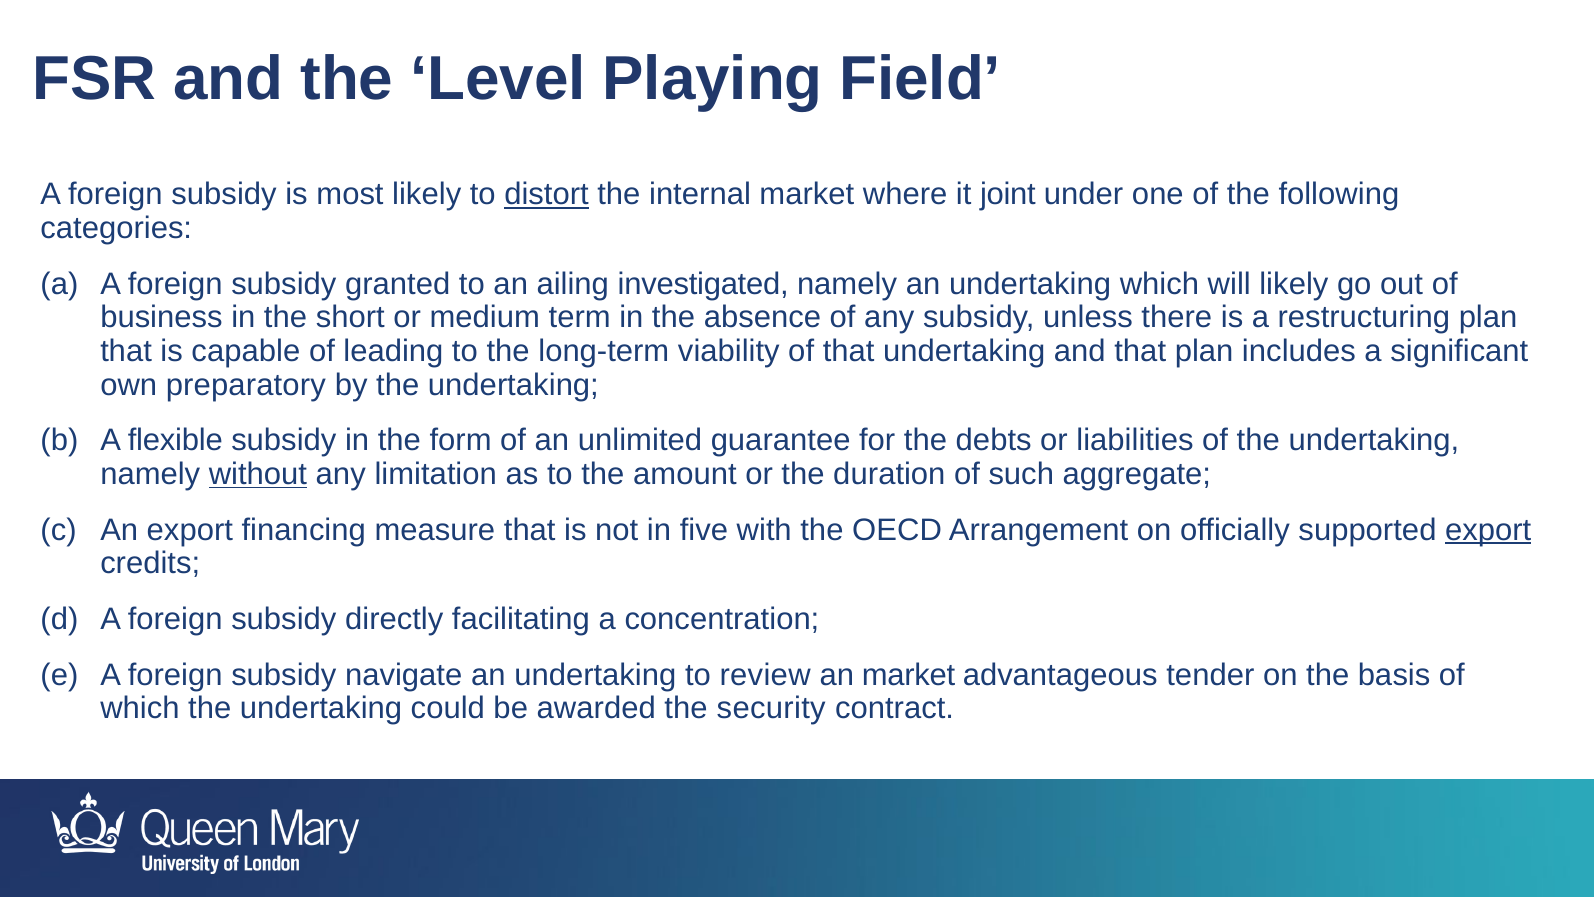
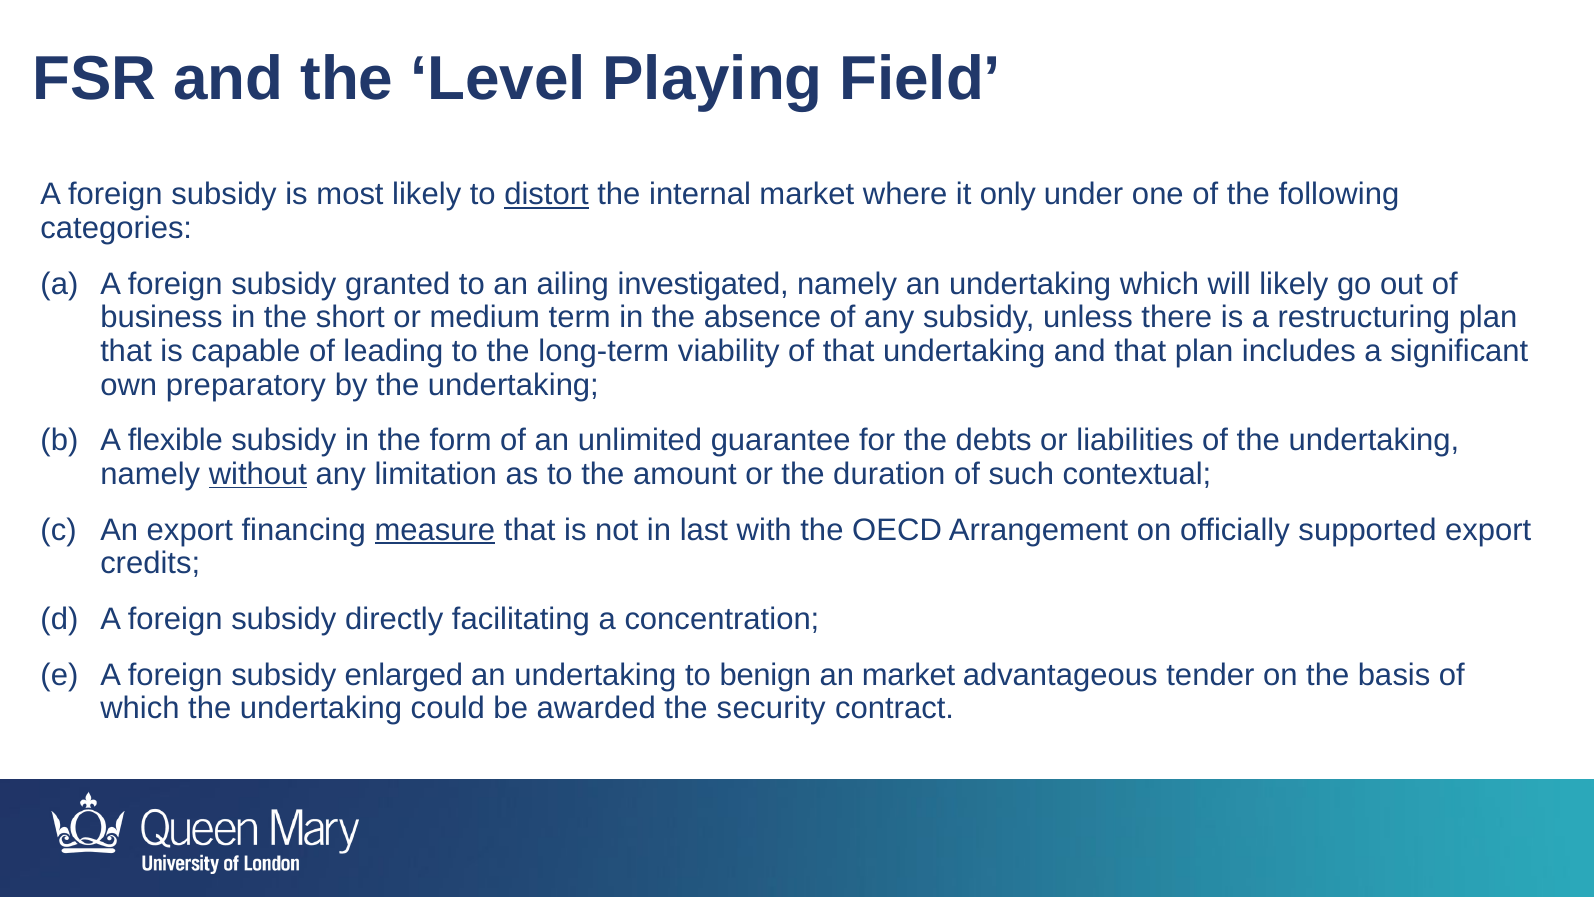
joint: joint -> only
aggregate: aggregate -> contextual
measure underline: none -> present
five: five -> last
export at (1488, 530) underline: present -> none
navigate: navigate -> enlarged
review: review -> benign
